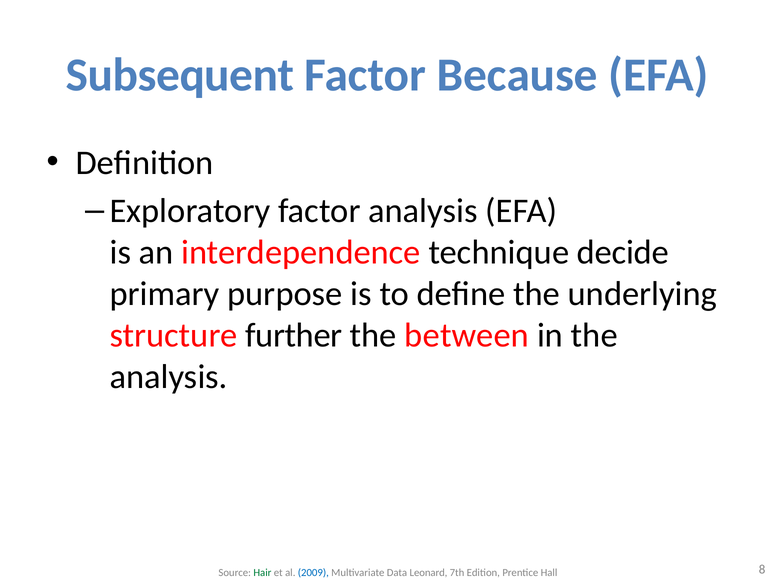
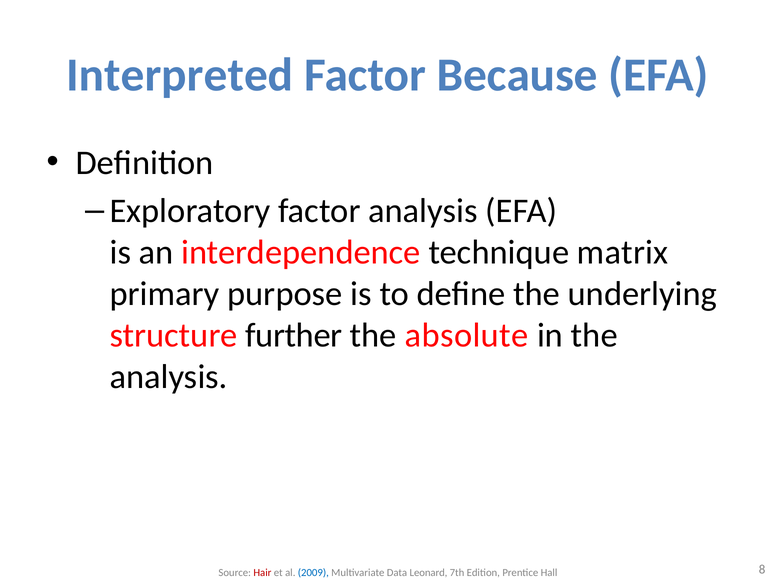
Subsequent: Subsequent -> Interpreted
decide: decide -> matrix
between: between -> absolute
Hair colour: green -> red
